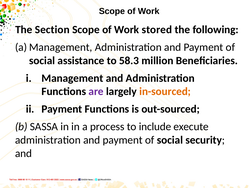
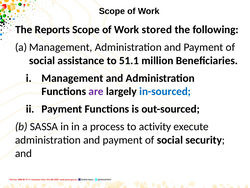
Section: Section -> Reports
58.3: 58.3 -> 51.1
in-sourced colour: orange -> blue
include: include -> activity
